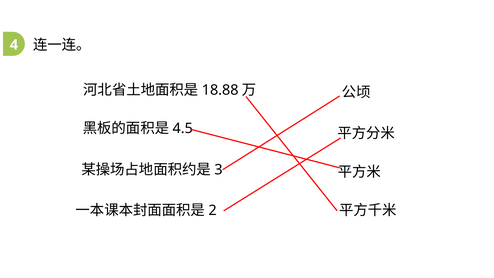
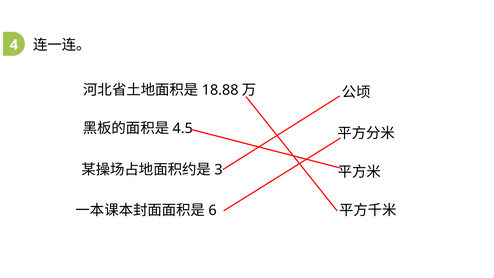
2: 2 -> 6
